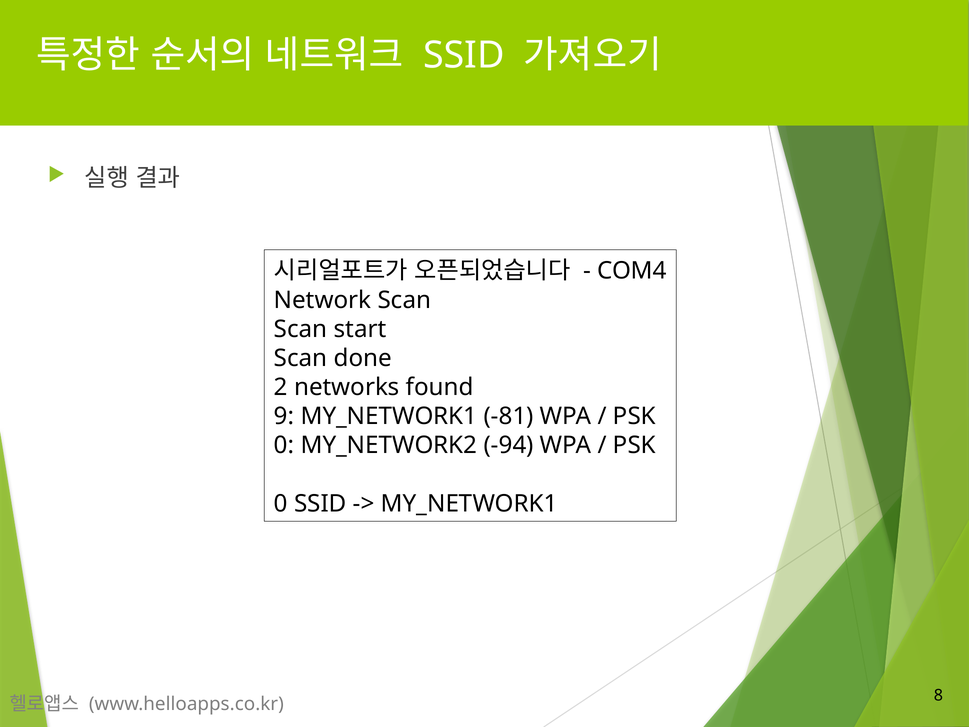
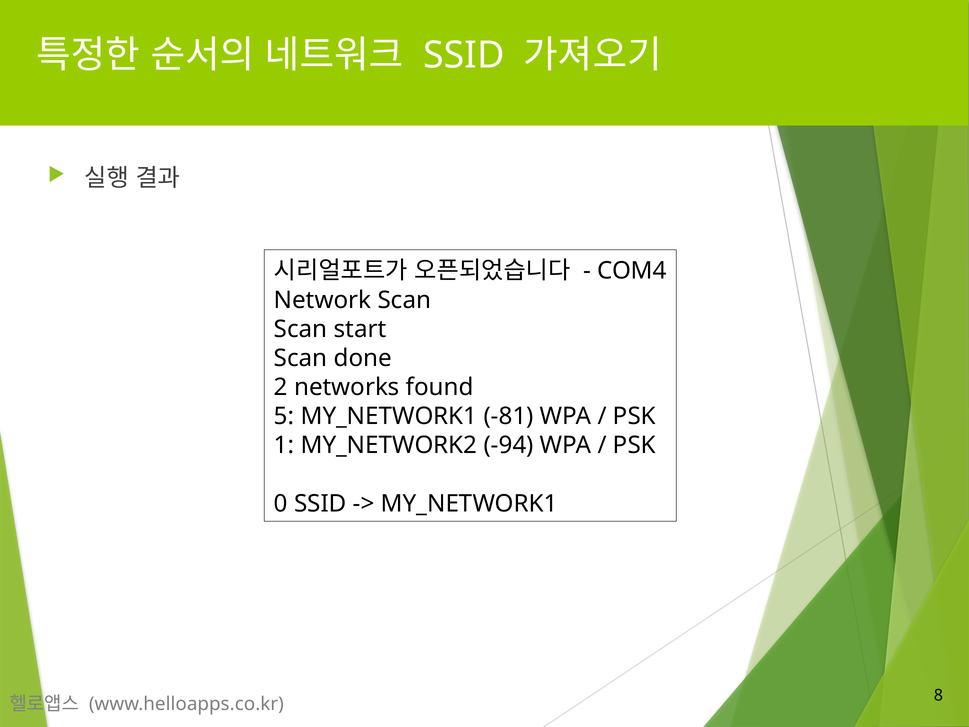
9: 9 -> 5
0 at (284, 445): 0 -> 1
